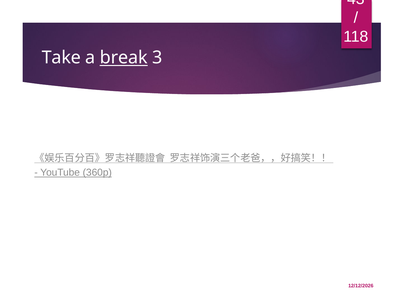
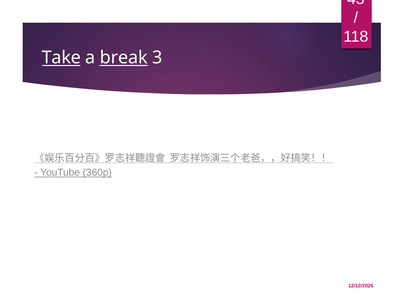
Take underline: none -> present
